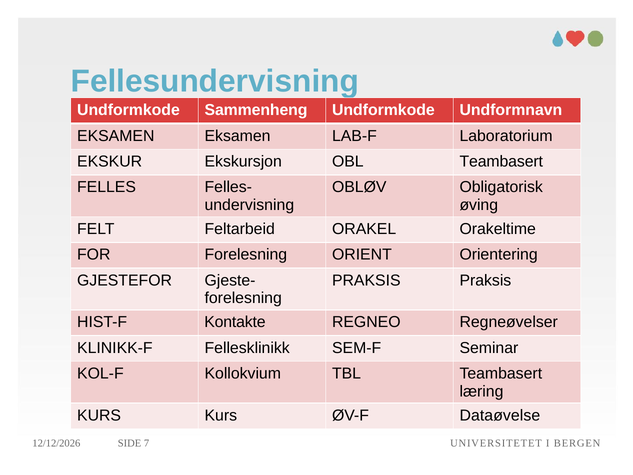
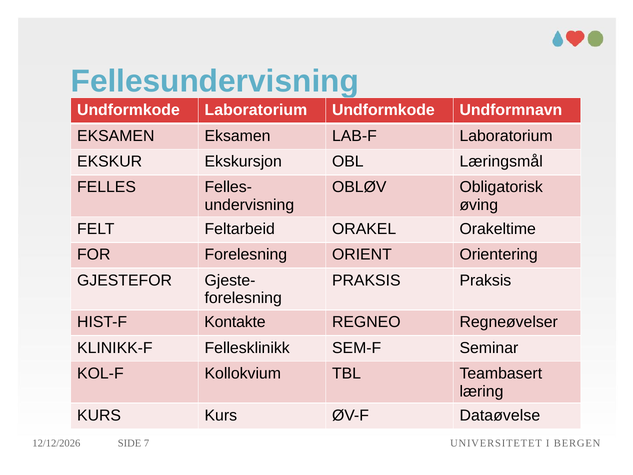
Undformkode Sammenheng: Sammenheng -> Laboratorium
OBL Teambasert: Teambasert -> Læringsmål
